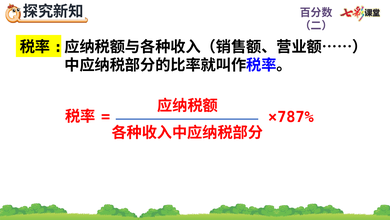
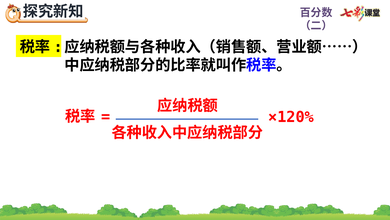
×787%: ×787% -> ×120%
